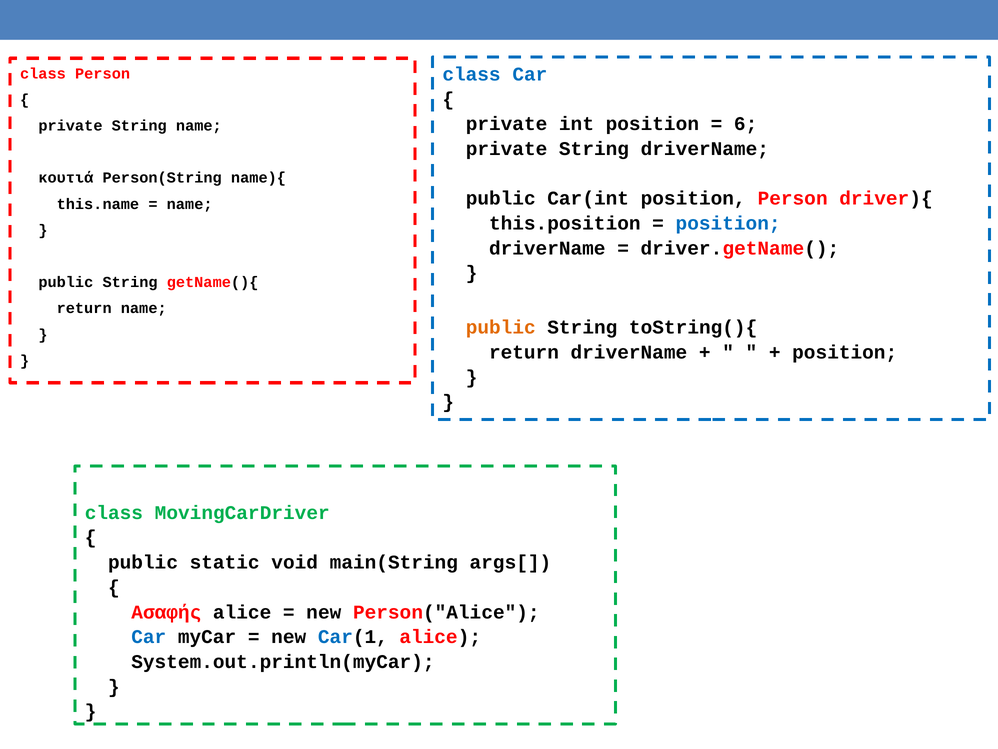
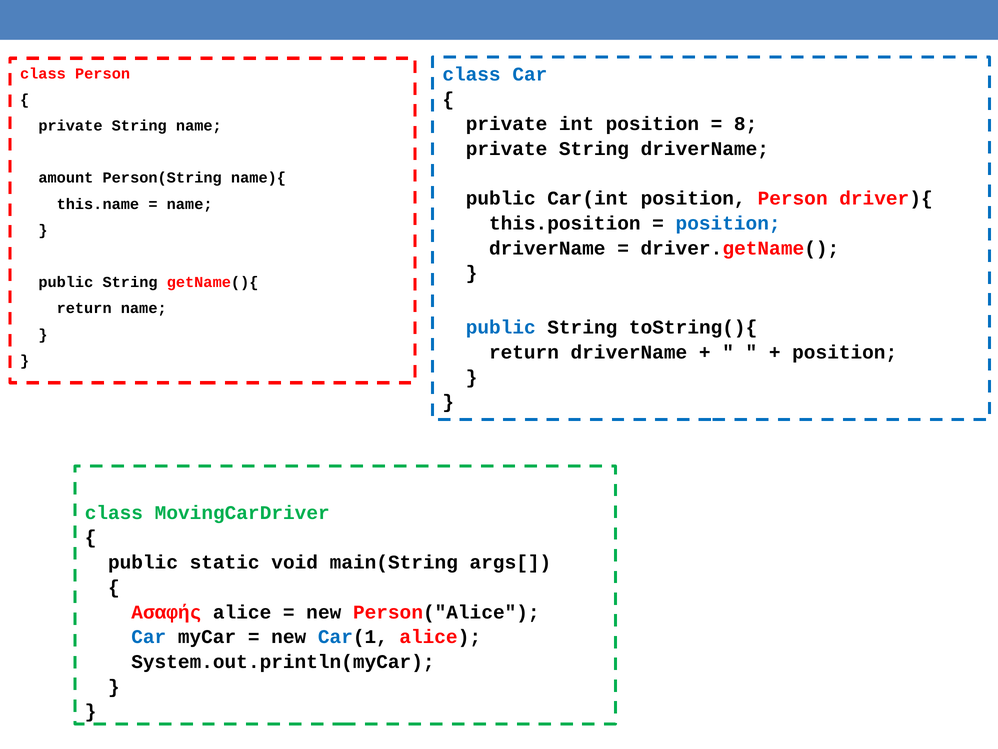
6: 6 -> 8
κουτιά: κουτιά -> amount
public at (501, 327) colour: orange -> blue
